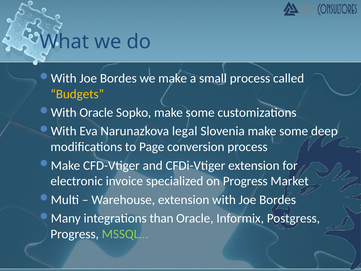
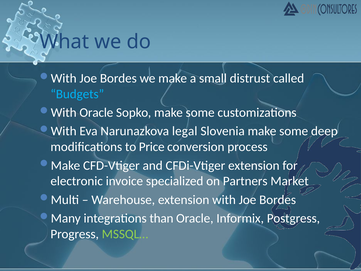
small process: process -> distrust
Budgets colour: yellow -> light blue
Page: Page -> Price
on Progress: Progress -> Partners
